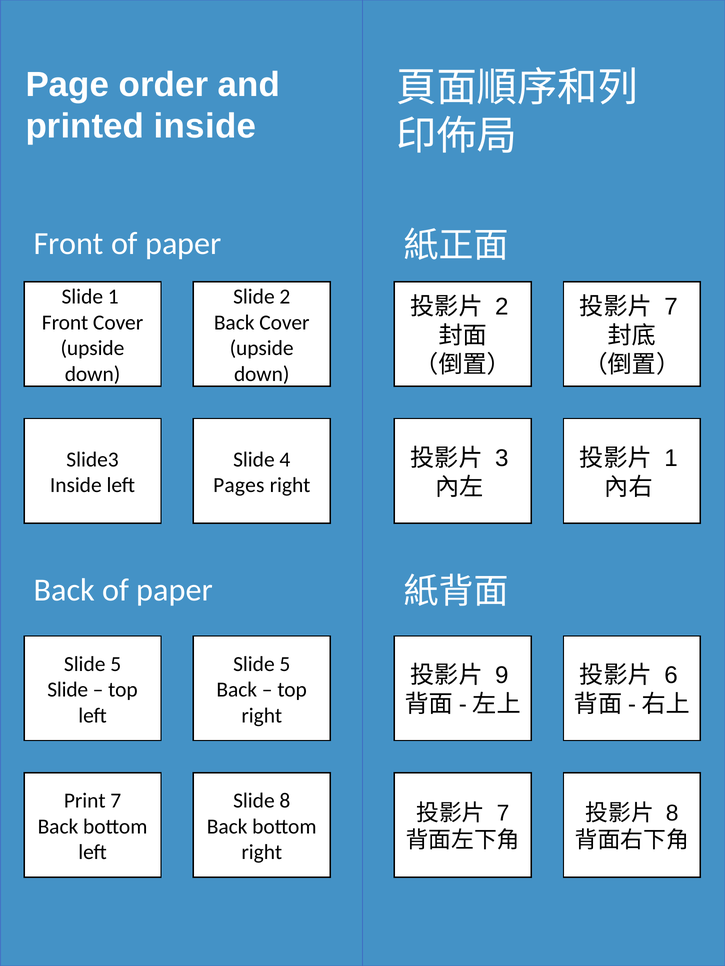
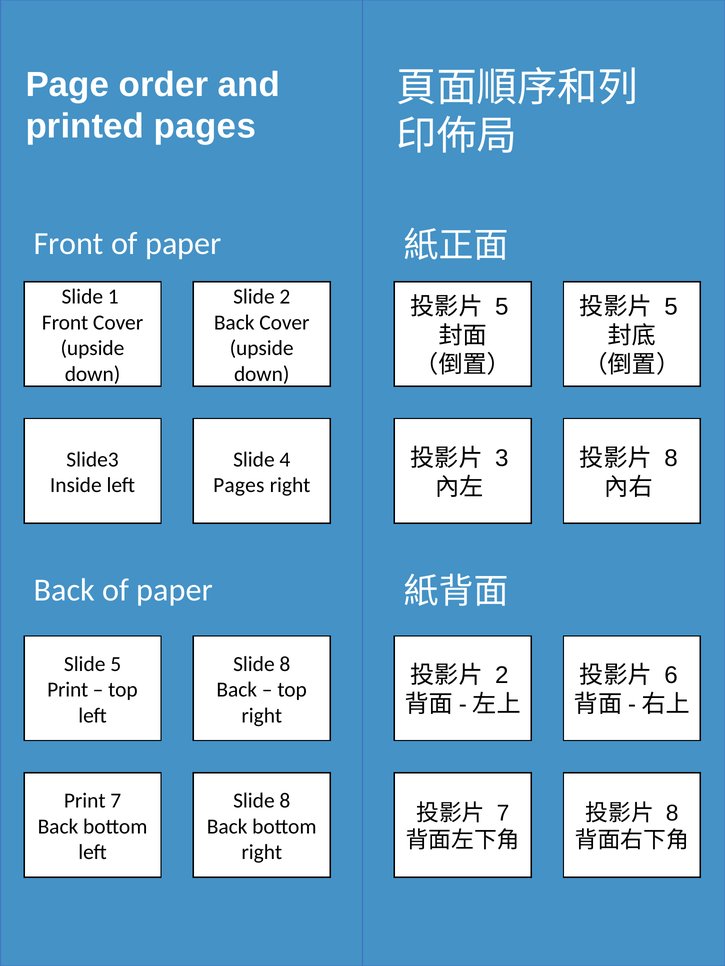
printed inside: inside -> pages
2 at (502, 307): 2 -> 5
7 at (671, 307): 7 -> 5
1 at (671, 458): 1 -> 8
5 at (285, 664): 5 -> 8
9 at (502, 676): 9 -> 2
Slide at (68, 690): Slide -> Print
